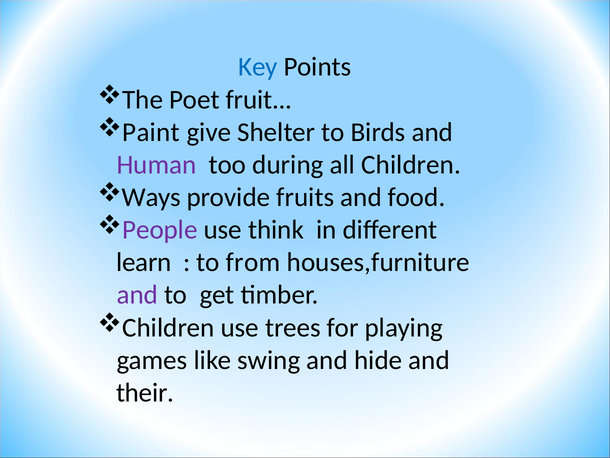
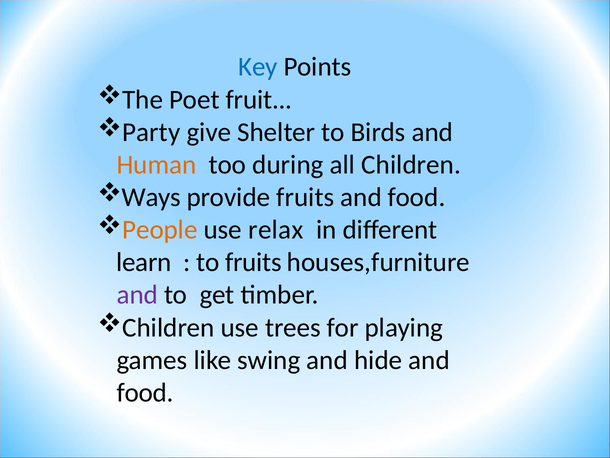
Paint: Paint -> Party
Human colour: purple -> orange
People colour: purple -> orange
think: think -> relax
to from: from -> fruits
their at (145, 392): their -> food
